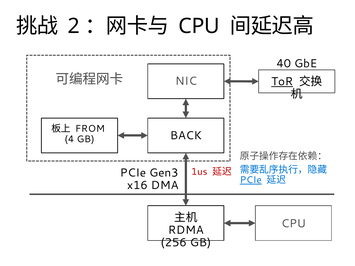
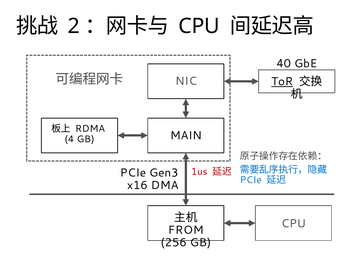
FROM: FROM -> RDMA
BACK: BACK -> MAIN
PCIe at (251, 180) underline: present -> none
RDMA: RDMA -> FROM
